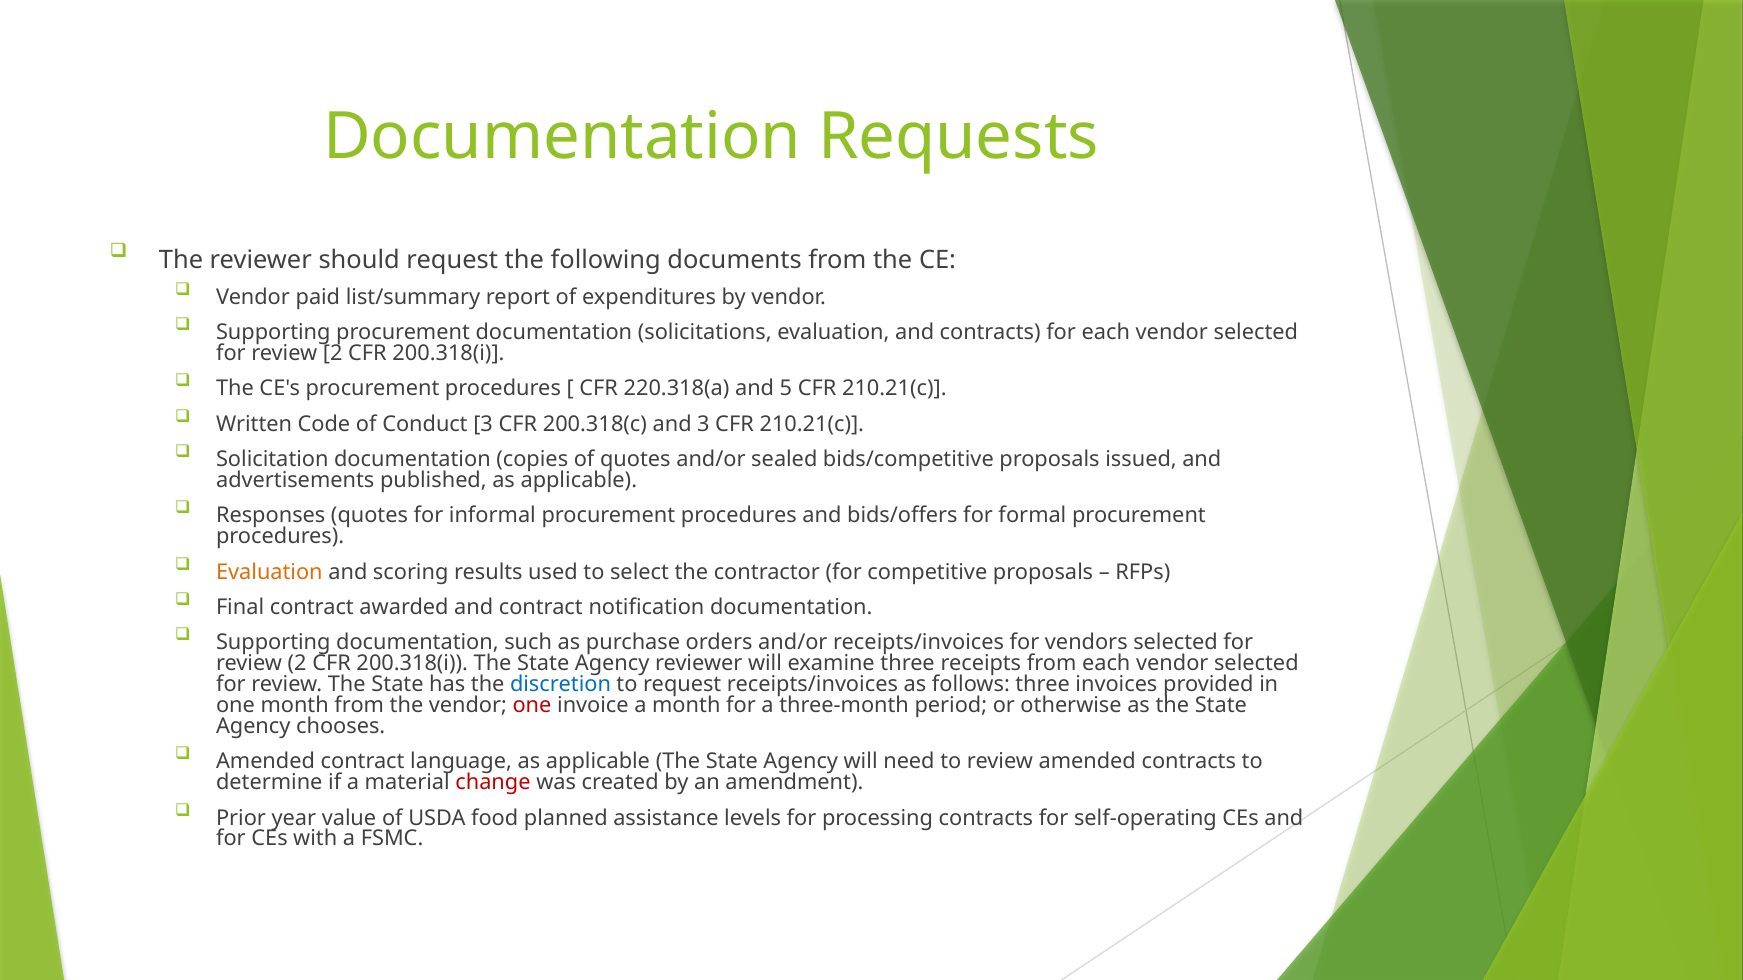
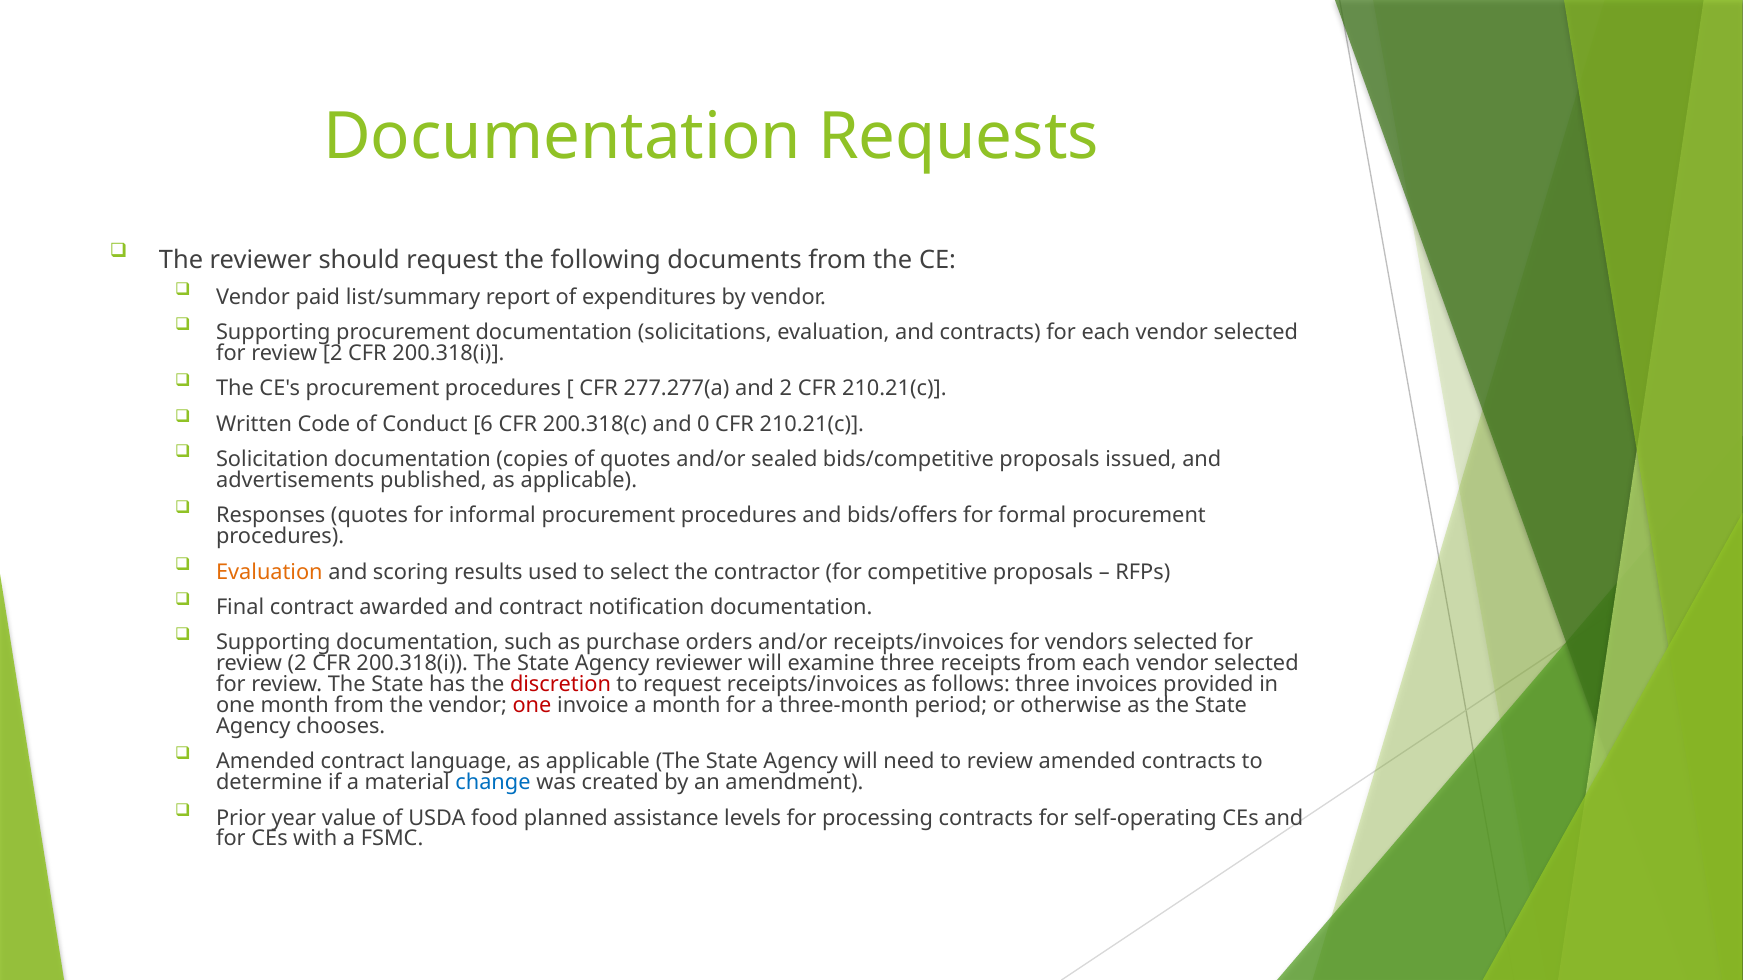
220.318(a: 220.318(a -> 277.277(a
and 5: 5 -> 2
Conduct 3: 3 -> 6
and 3: 3 -> 0
discretion colour: blue -> red
change colour: red -> blue
